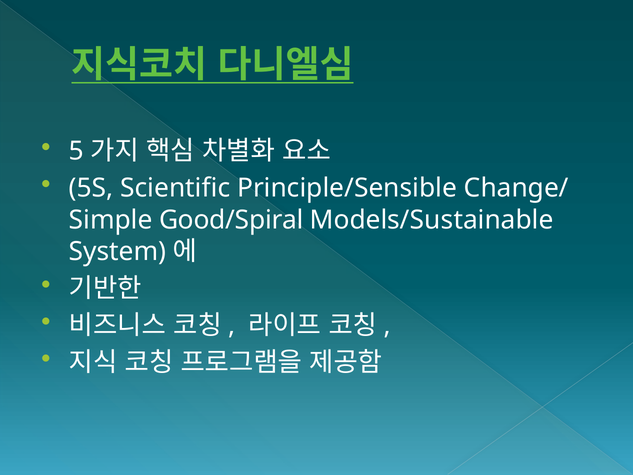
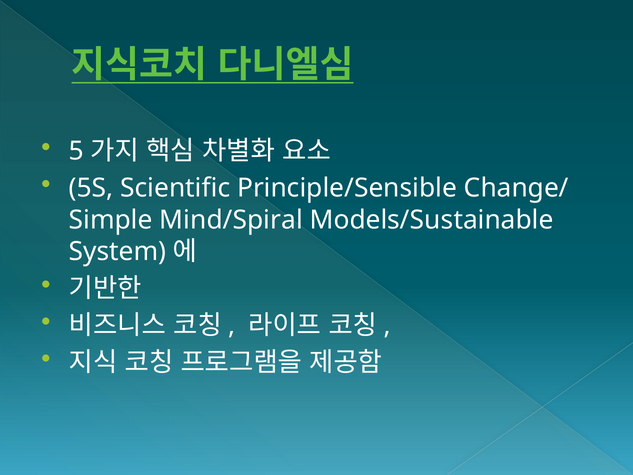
Good/Spiral: Good/Spiral -> Mind/Spiral
